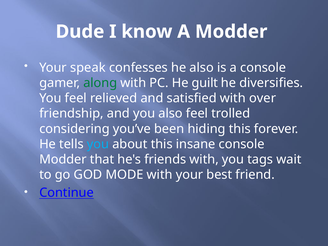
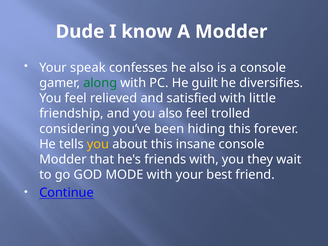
over: over -> little
you at (98, 144) colour: light blue -> yellow
tags: tags -> they
